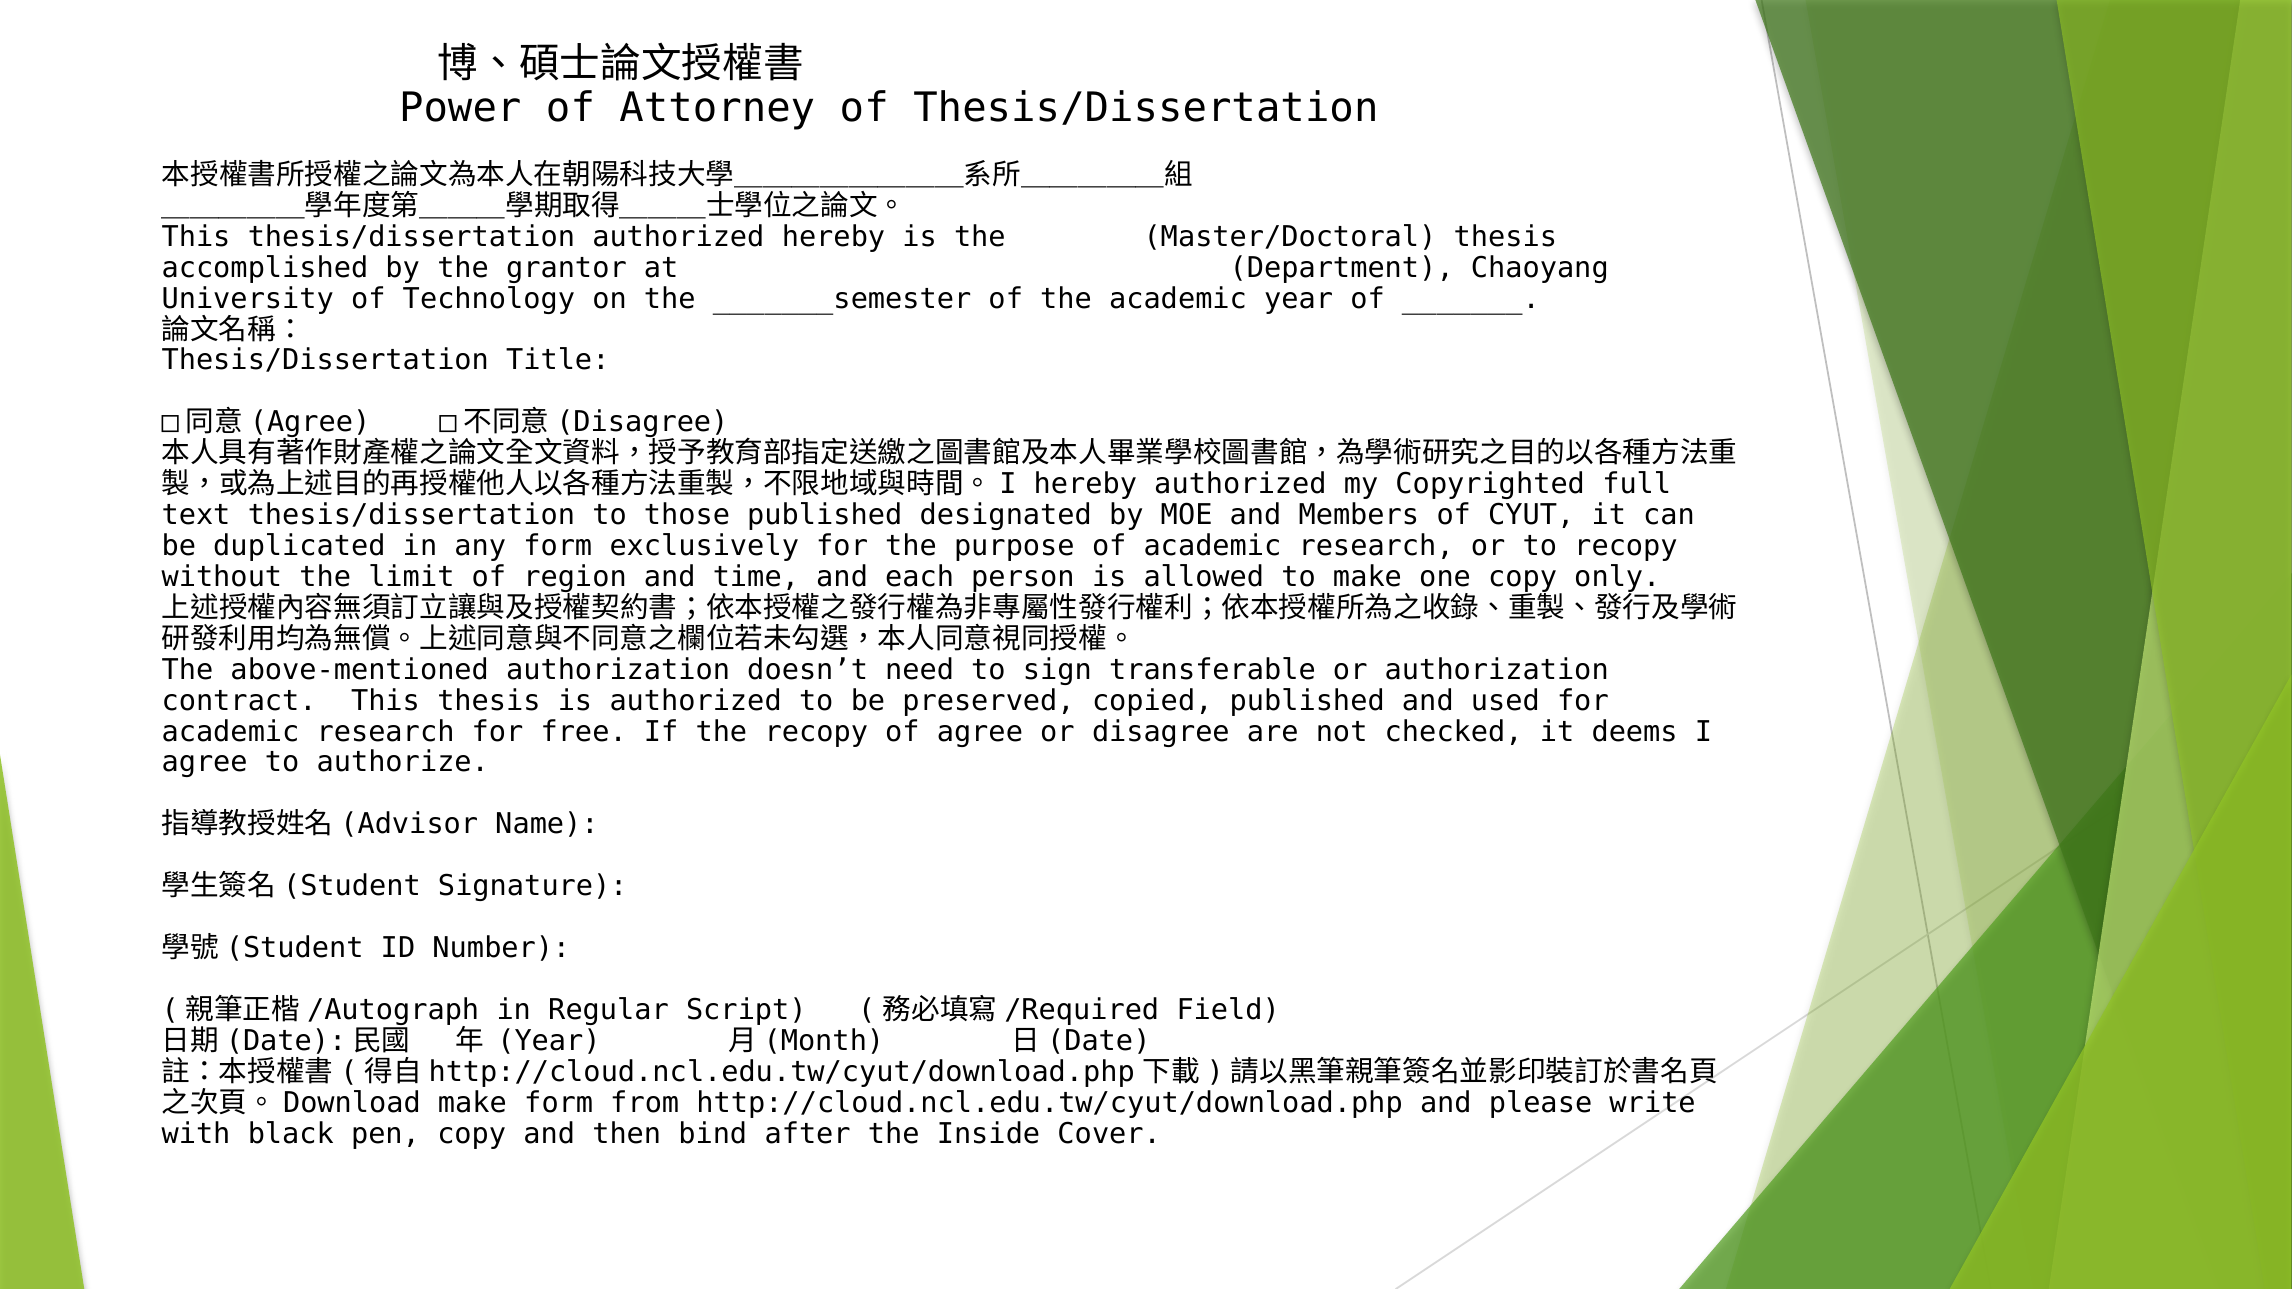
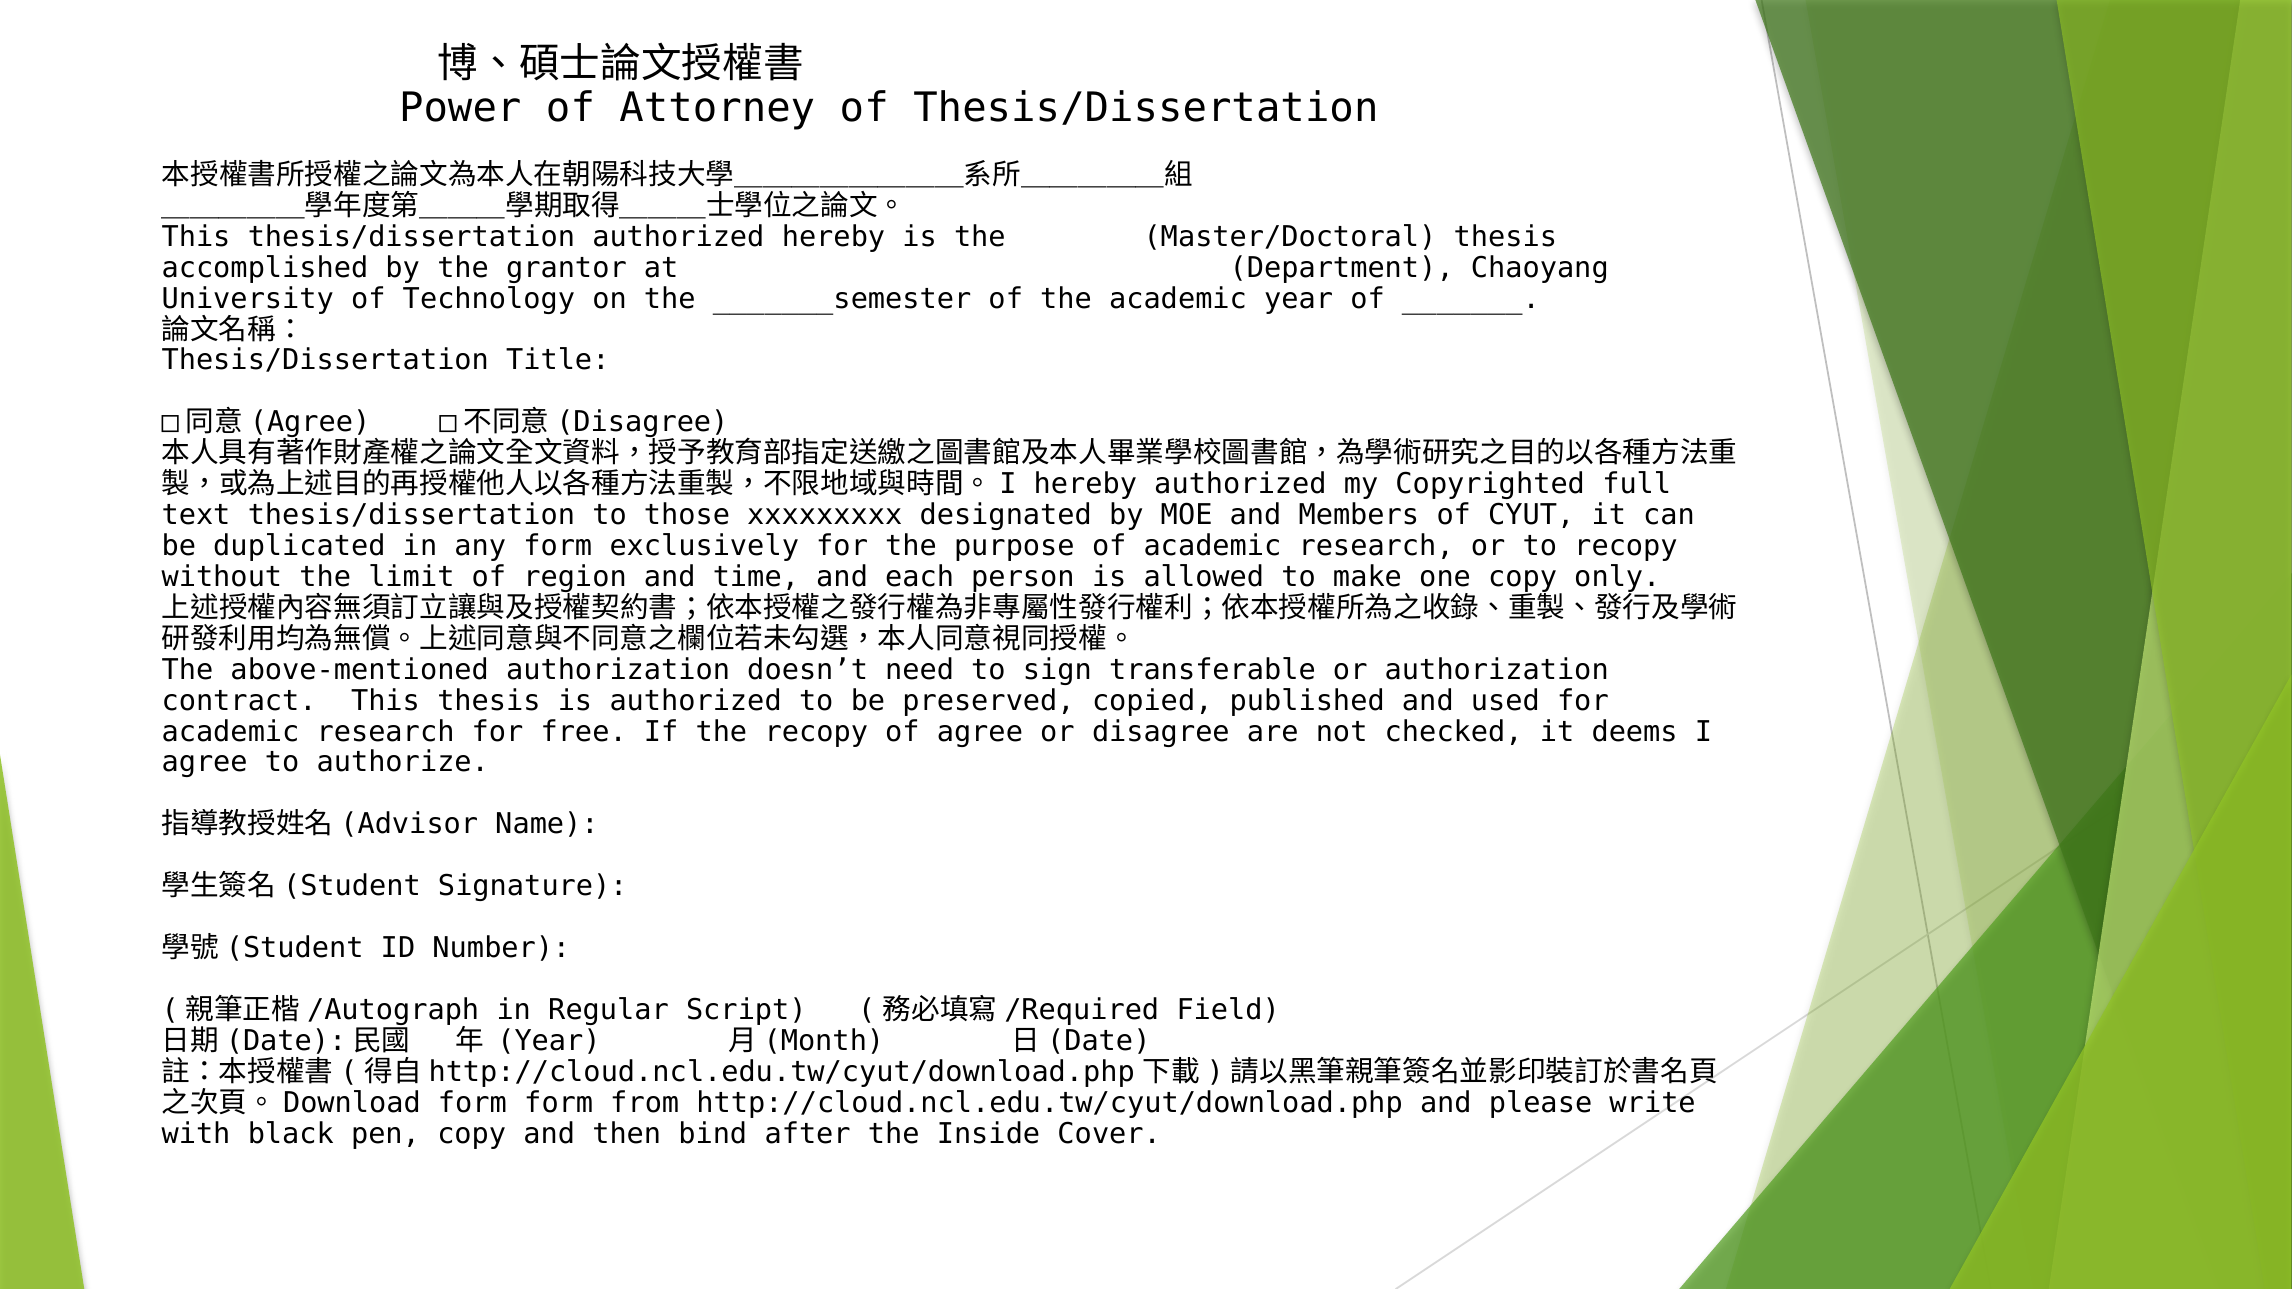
those published: published -> xxxxxxxxx
make at (472, 1103): make -> form
